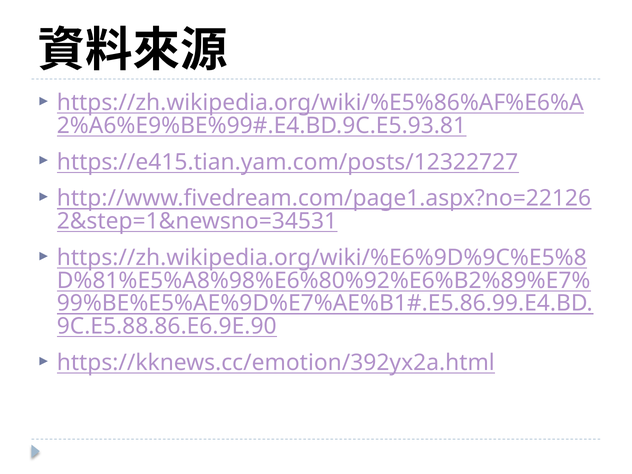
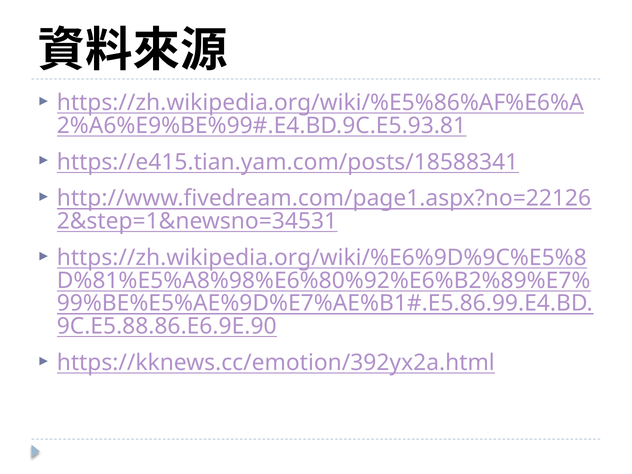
https://e415.tian.yam.com/posts/12322727: https://e415.tian.yam.com/posts/12322727 -> https://e415.tian.yam.com/posts/18588341
